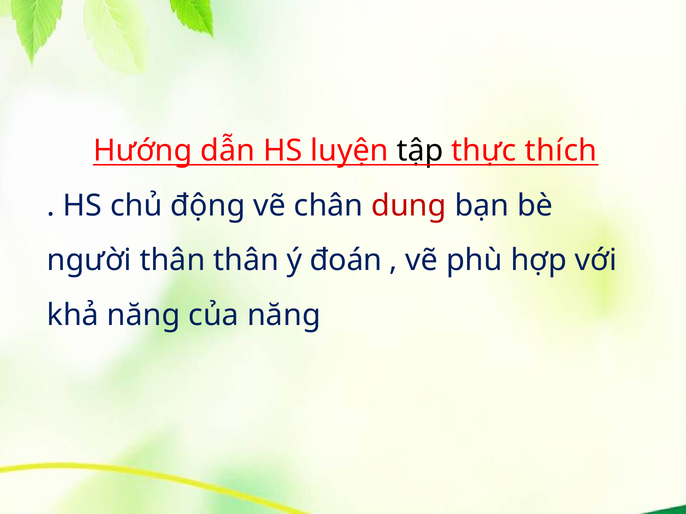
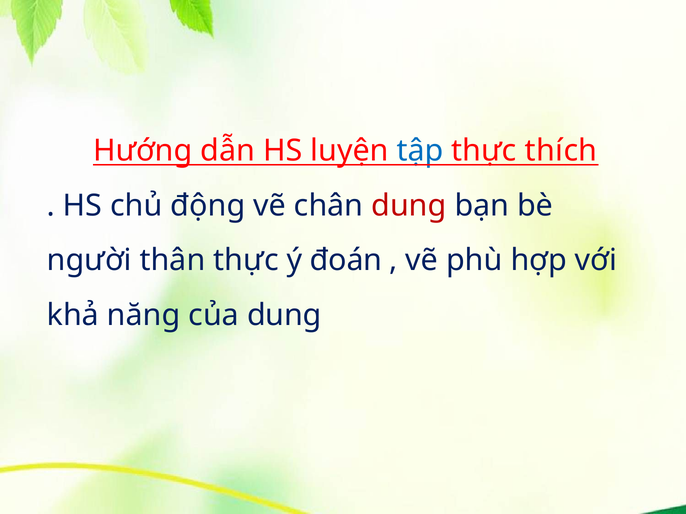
tập colour: black -> blue
thân thân: thân -> thực
của năng: năng -> dung
